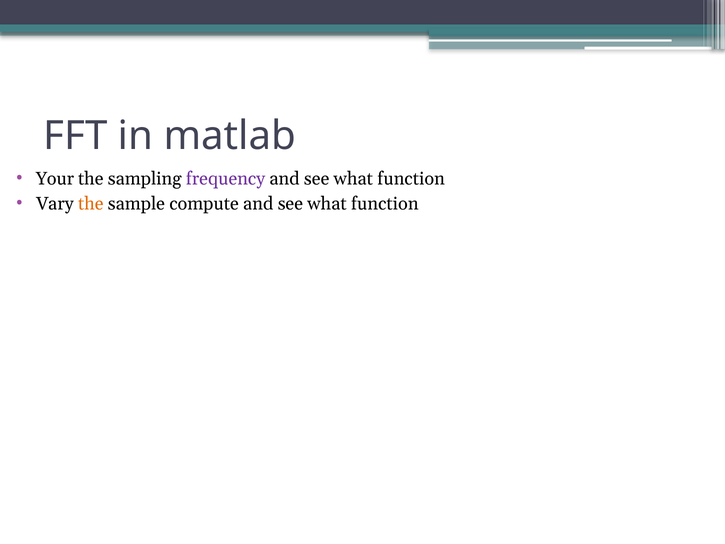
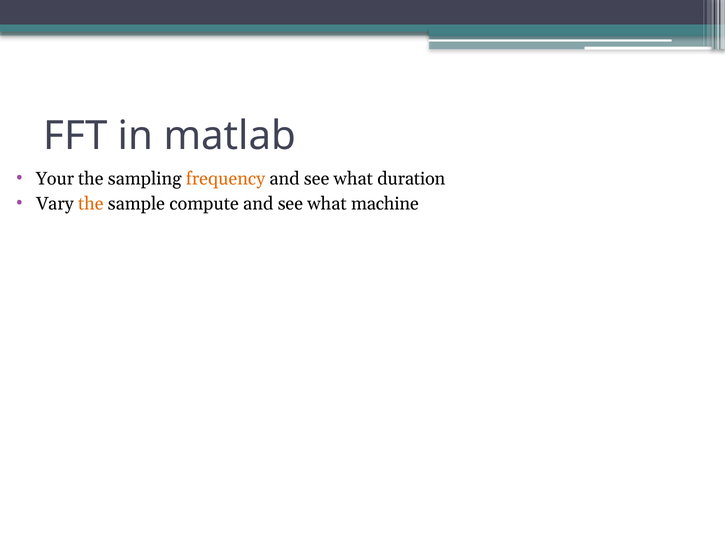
frequency colour: purple -> orange
function at (411, 179): function -> duration
function at (385, 204): function -> machine
